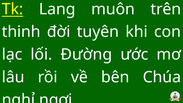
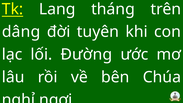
muôn: muôn -> tháng
thinh: thinh -> dâng
